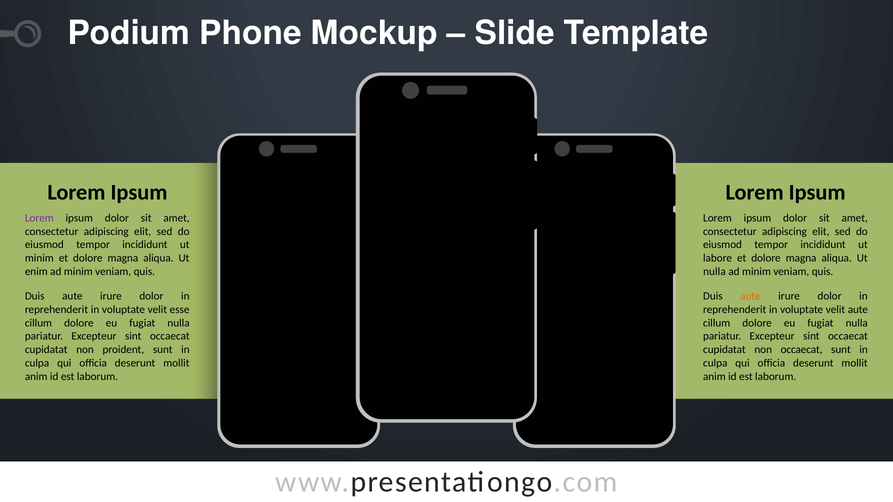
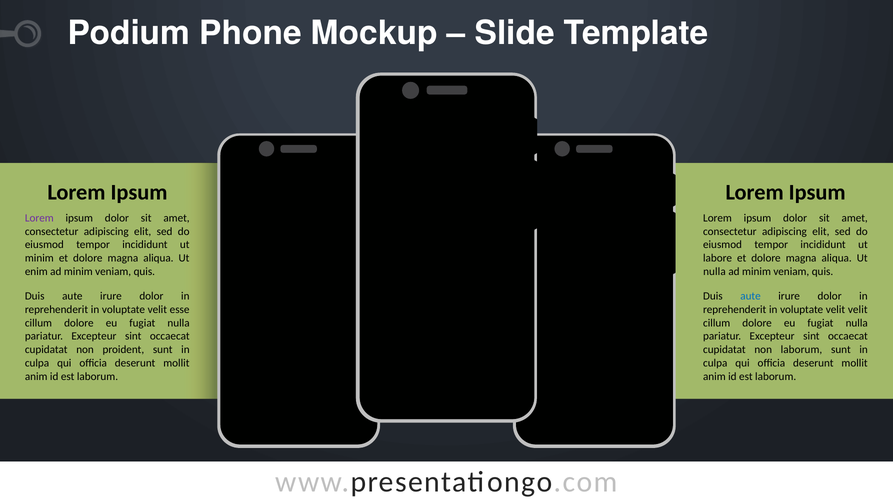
aute at (751, 296) colour: orange -> blue
velit aute: aute -> velit
non occaecat: occaecat -> laborum
